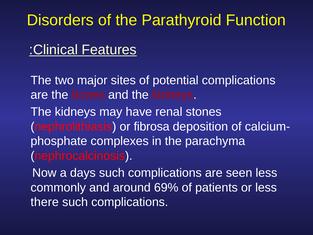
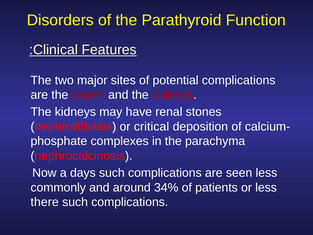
fibrosa: fibrosa -> critical
69%: 69% -> 34%
